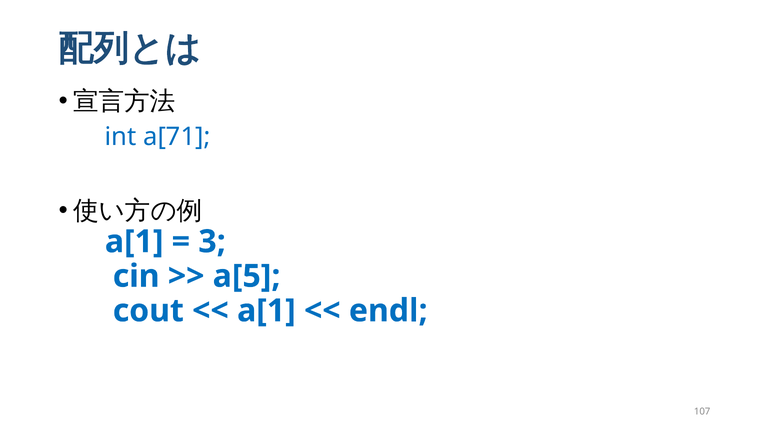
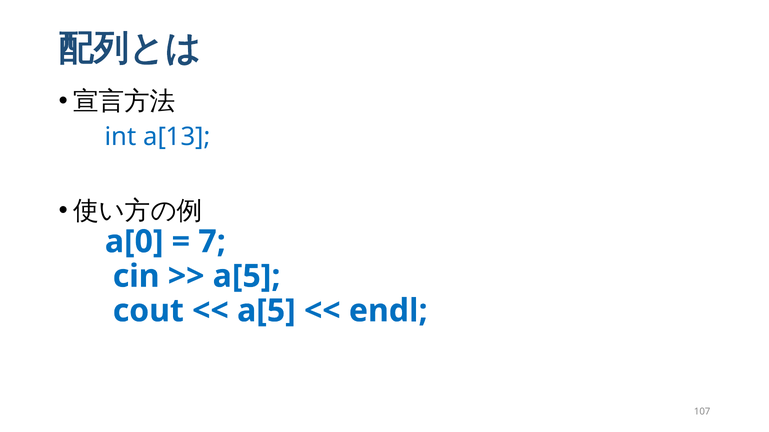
a[71: a[71 -> a[13
a[1 at (134, 242): a[1 -> a[0
3: 3 -> 7
a[1 at (266, 311): a[1 -> a[5
